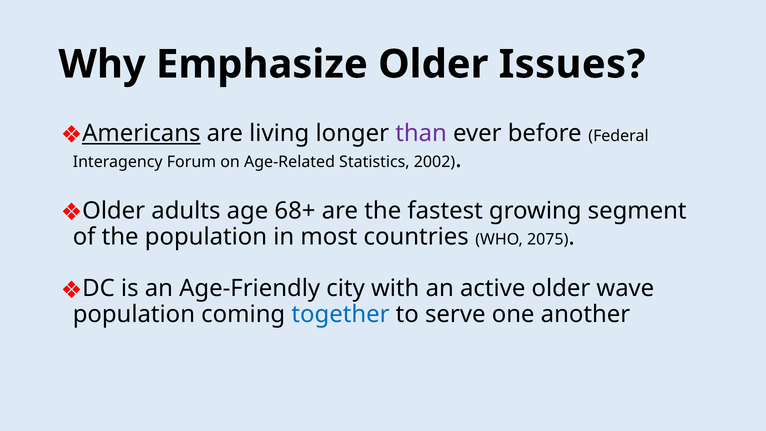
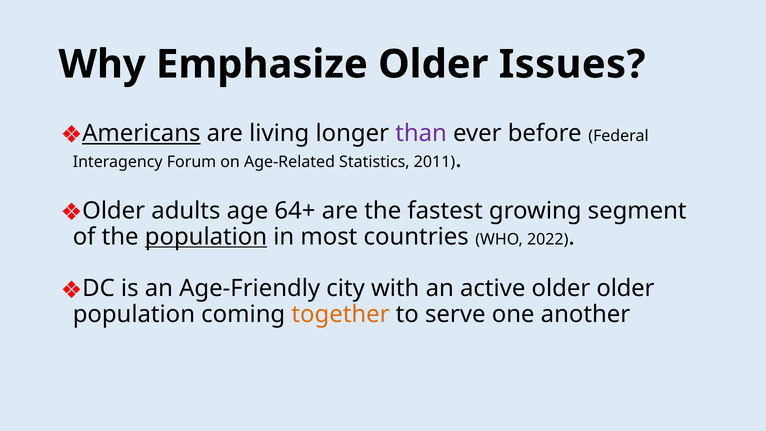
2002: 2002 -> 2011
68+: 68+ -> 64+
population at (206, 237) underline: none -> present
2075: 2075 -> 2022
older wave: wave -> older
together colour: blue -> orange
